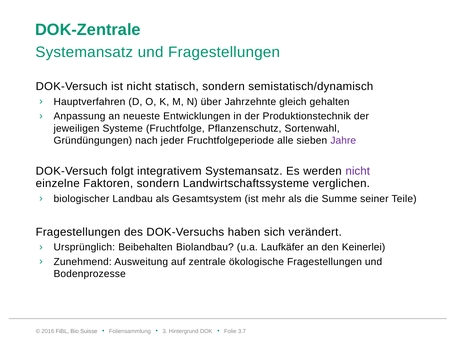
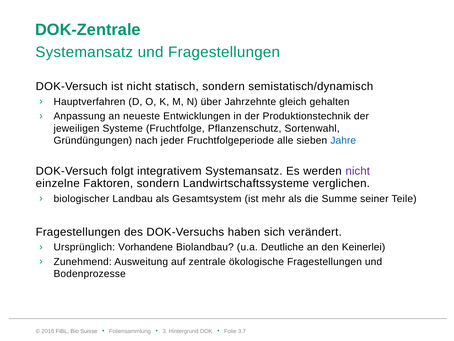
Jahre colour: purple -> blue
Beibehalten: Beibehalten -> Vorhandene
Laufkäfer: Laufkäfer -> Deutliche
